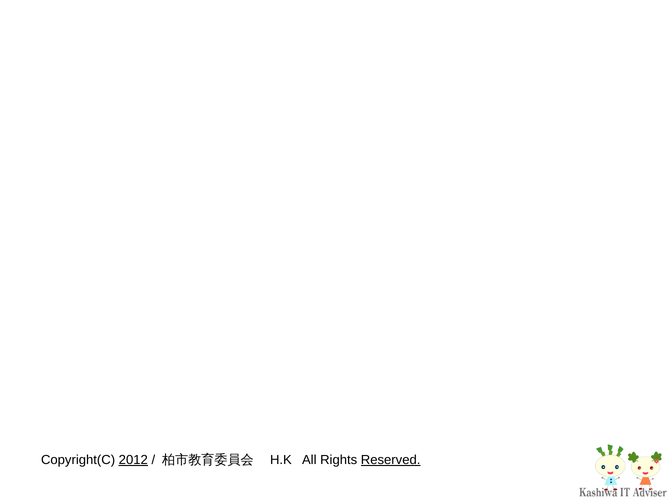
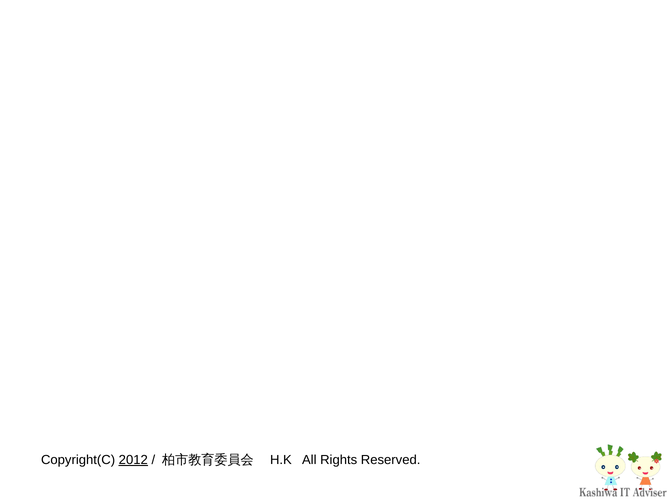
Reserved underline: present -> none
